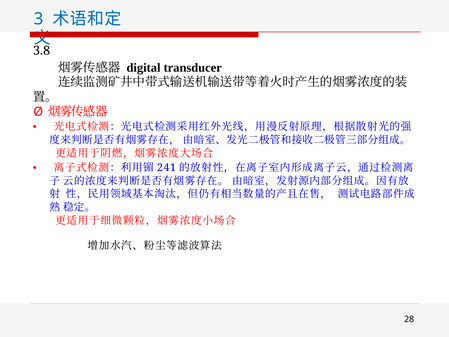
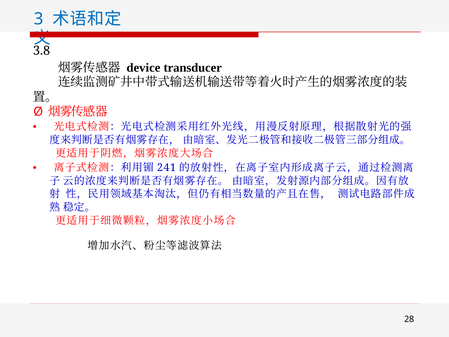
digital: digital -> device
